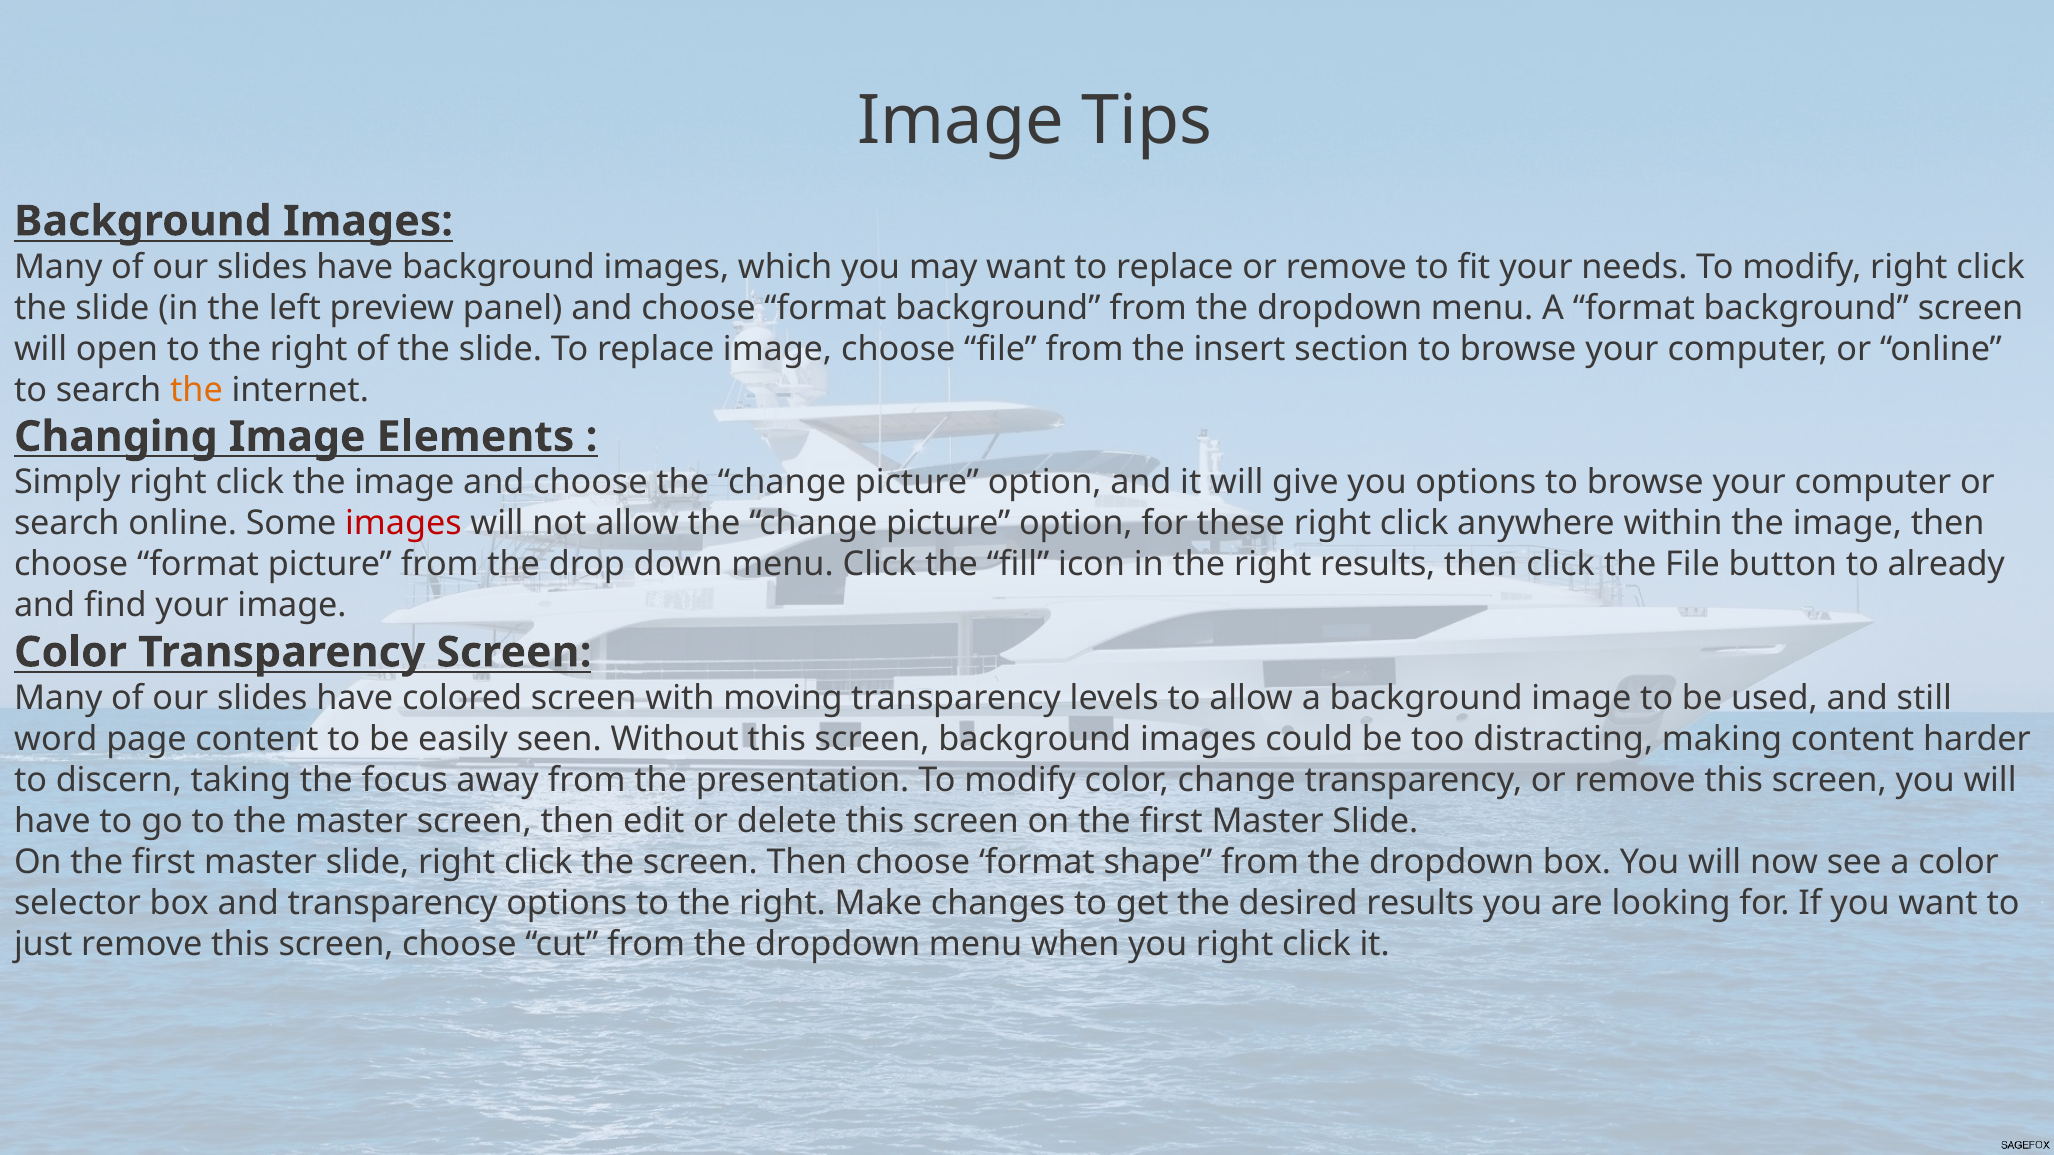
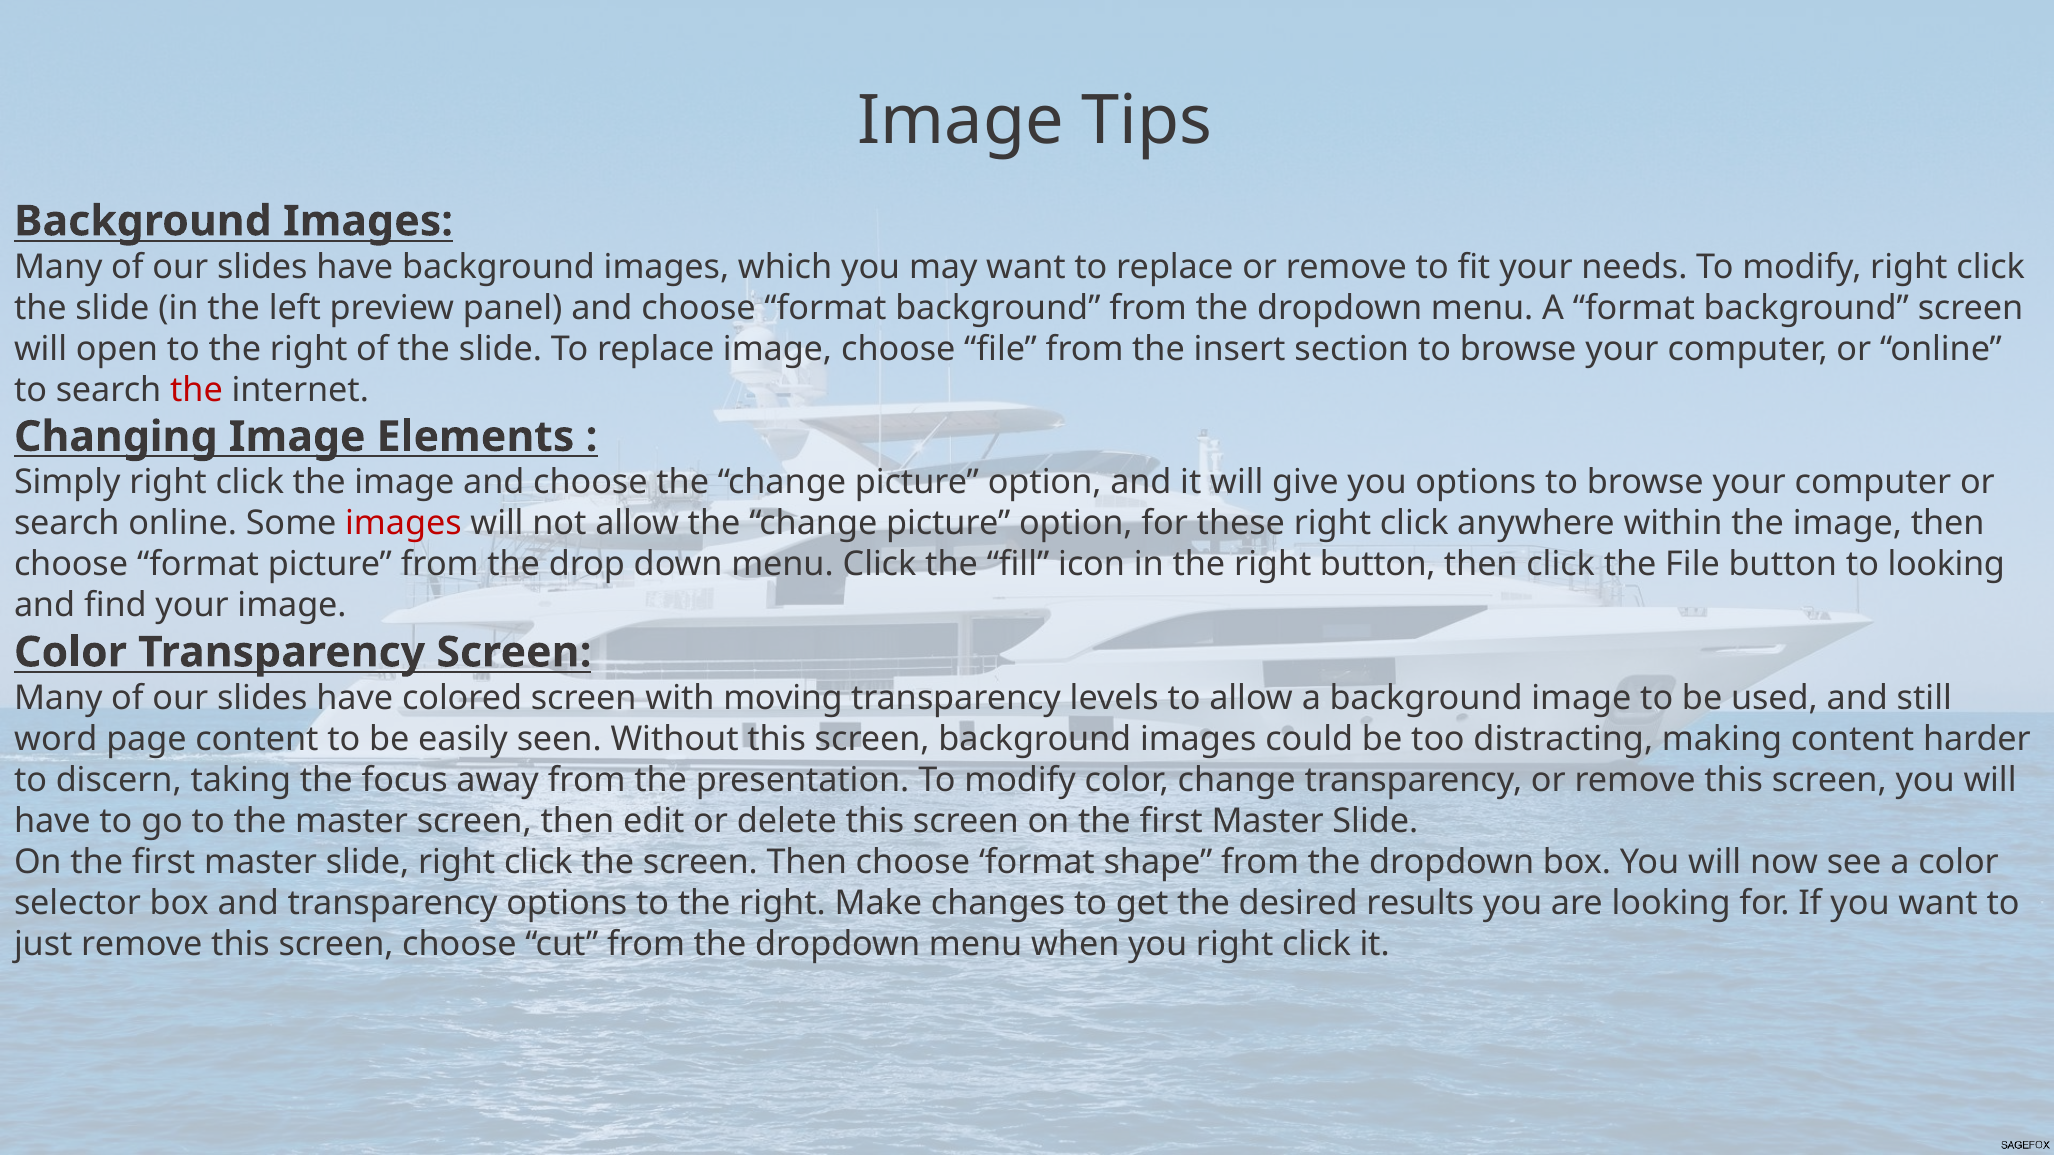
the at (197, 390) colour: orange -> red
right results: results -> button
to already: already -> looking
